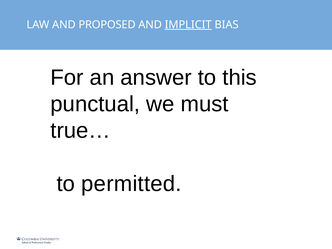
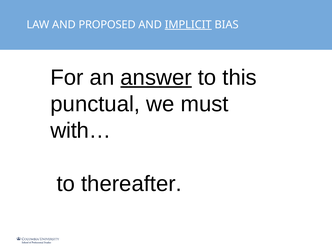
answer underline: none -> present
true…: true… -> with…
permitted: permitted -> thereafter
